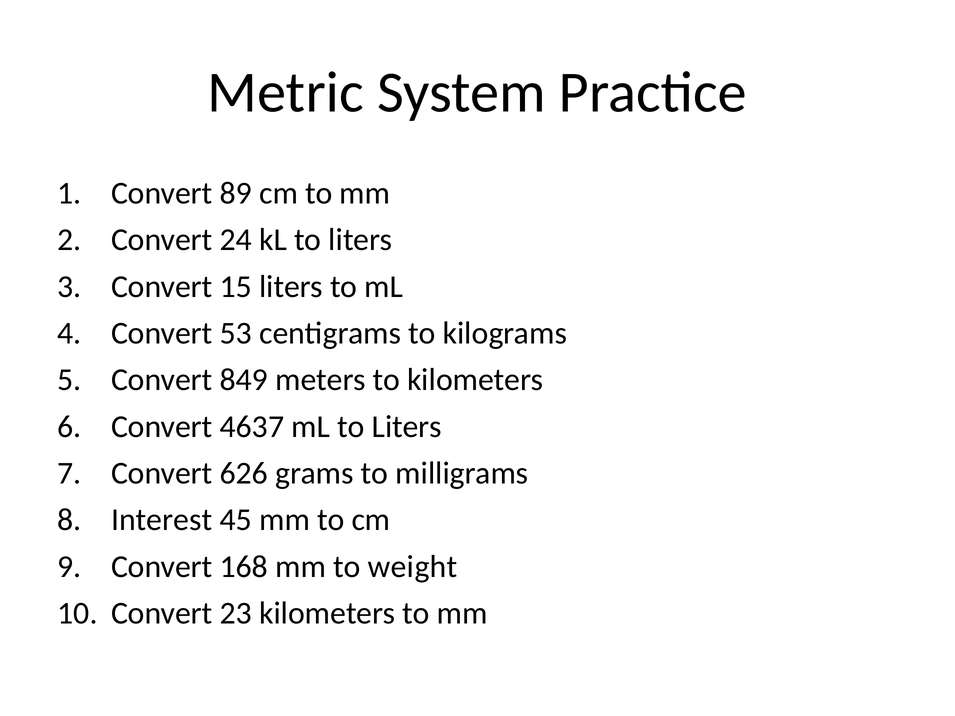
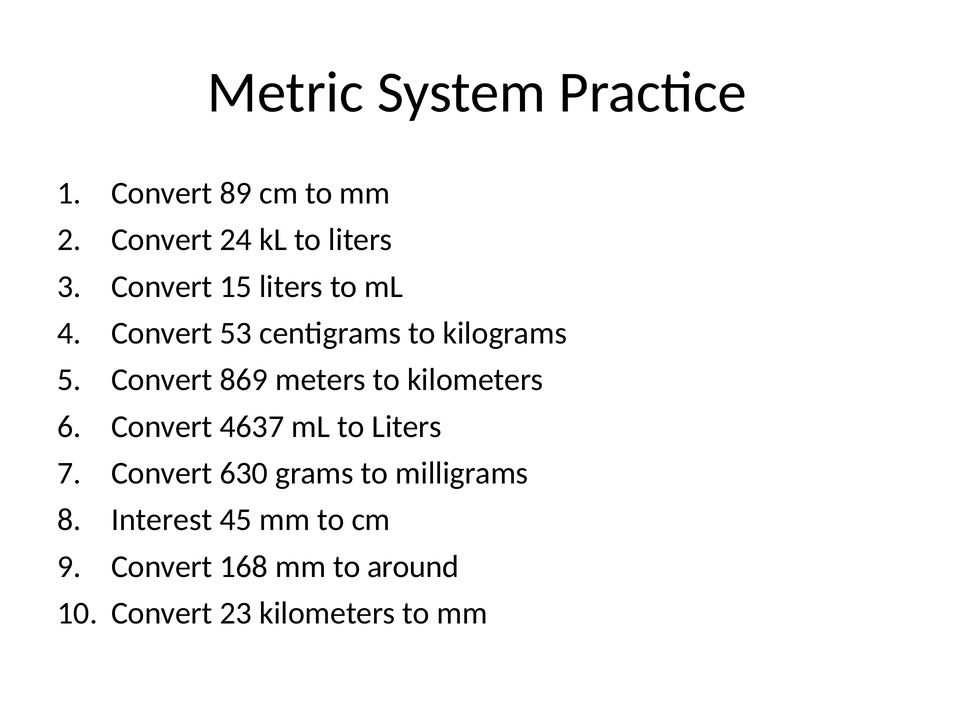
849: 849 -> 869
626: 626 -> 630
weight: weight -> around
